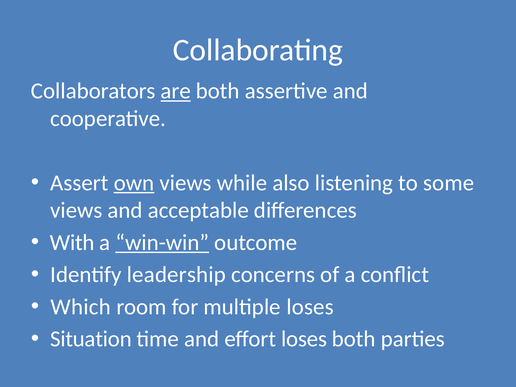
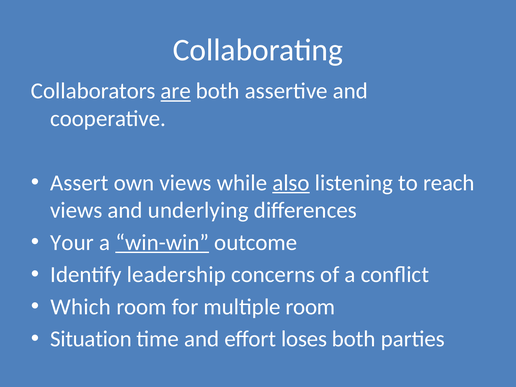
own underline: present -> none
also underline: none -> present
some: some -> reach
acceptable: acceptable -> underlying
With: With -> Your
multiple loses: loses -> room
